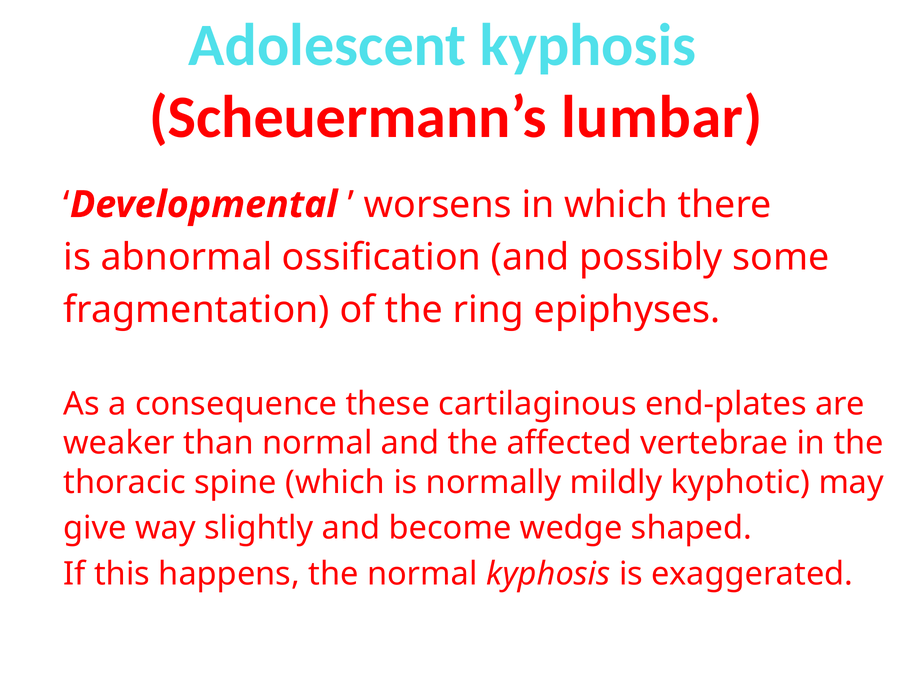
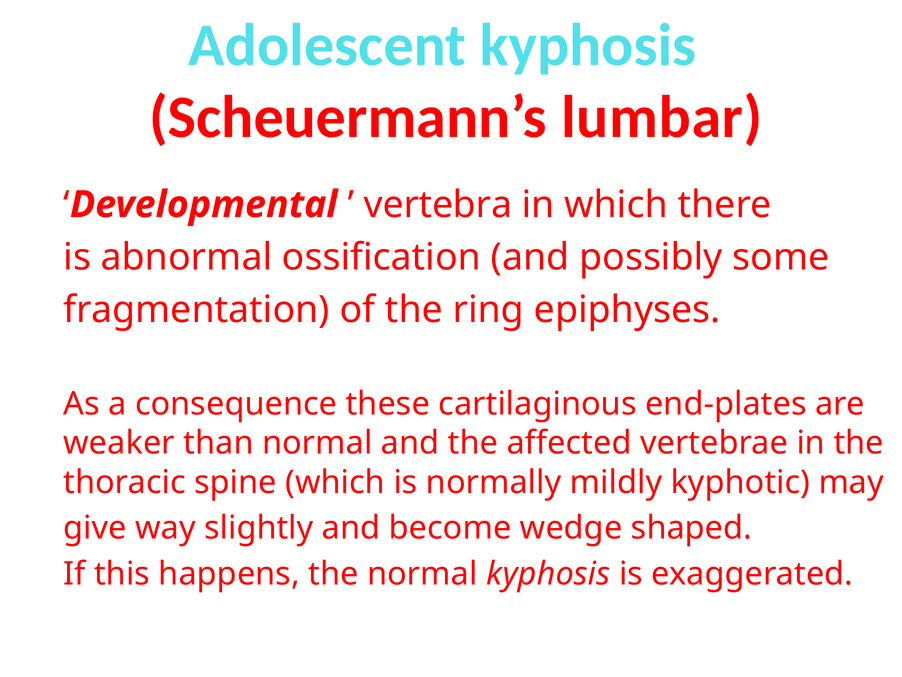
worsens: worsens -> vertebra
